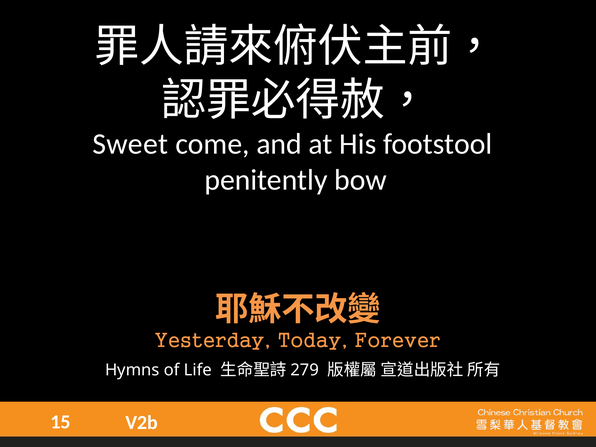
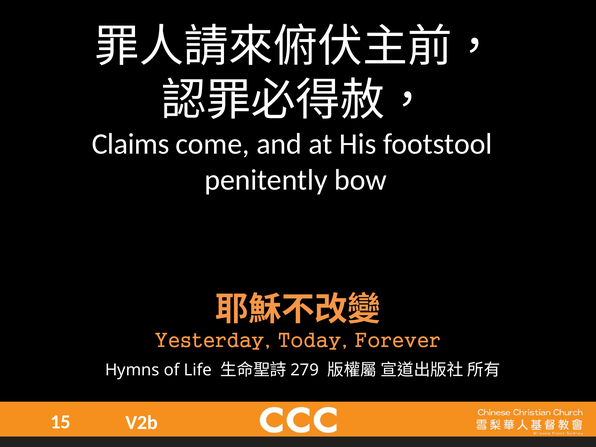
Sweet: Sweet -> Claims
